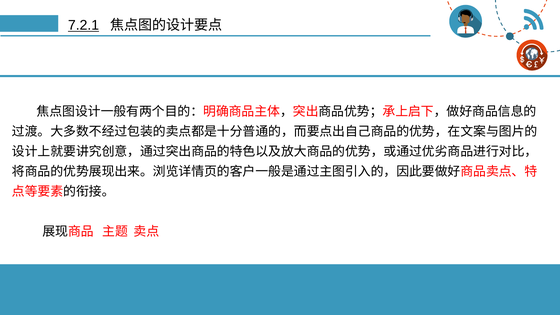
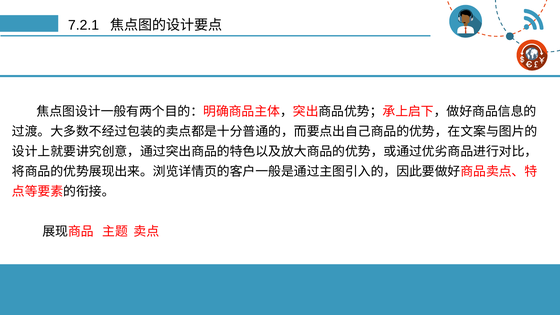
7.2.1 underline: present -> none
